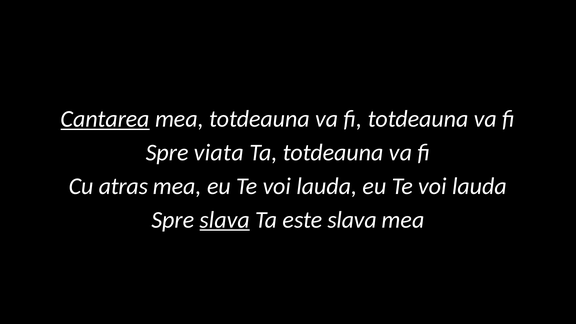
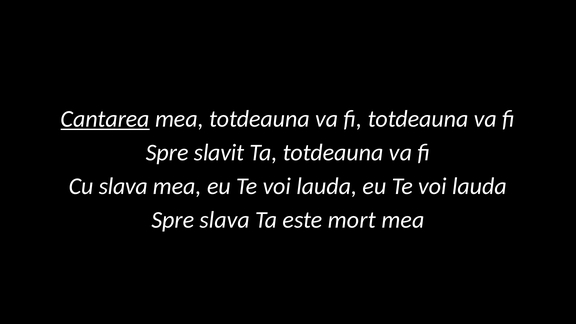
viata: viata -> slavit
Cu atras: atras -> slava
slava at (225, 220) underline: present -> none
este slava: slava -> mort
